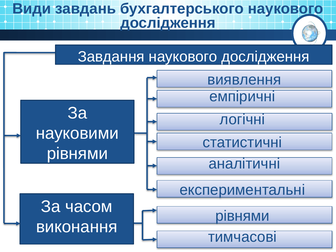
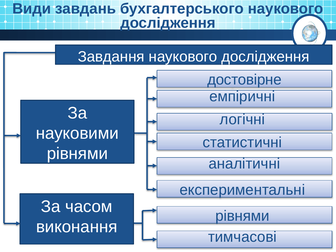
виявлення: виявлення -> достовірне
